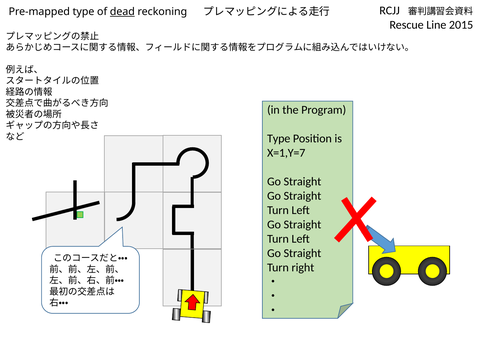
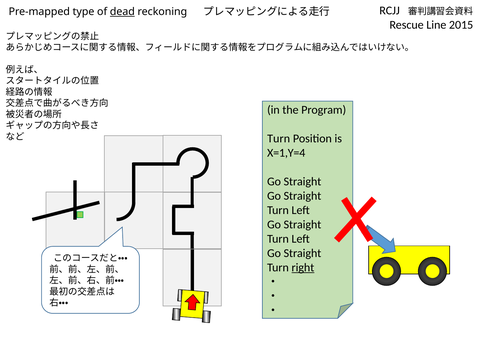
Type at (279, 139): Type -> Turn
X=1,Y=7: X=1,Y=7 -> X=1,Y=4
right underline: none -> present
